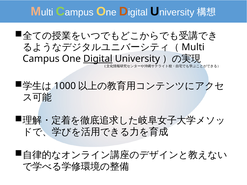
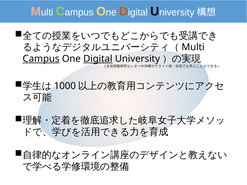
Campus underline: none -> present
